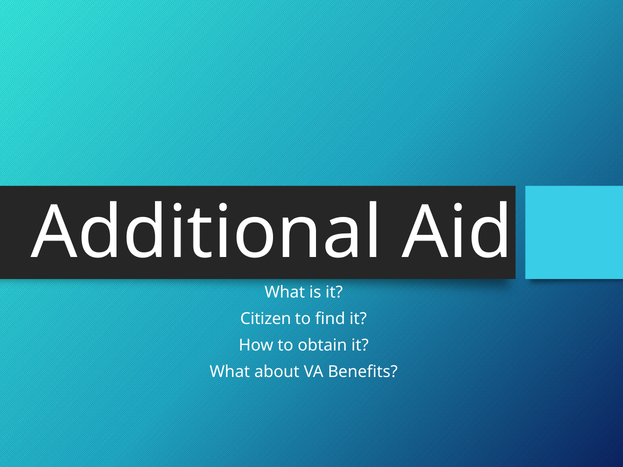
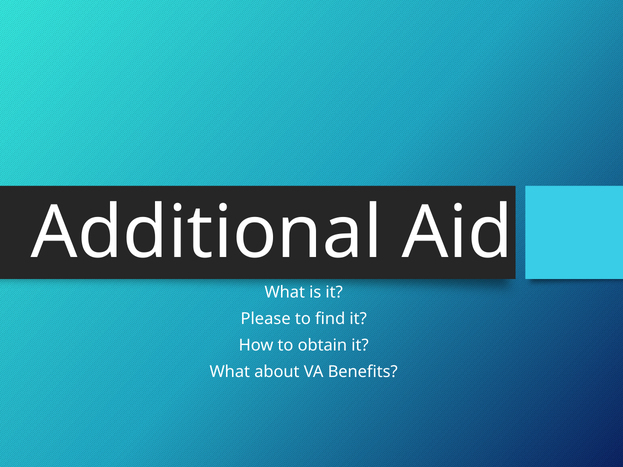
Citizen: Citizen -> Please
